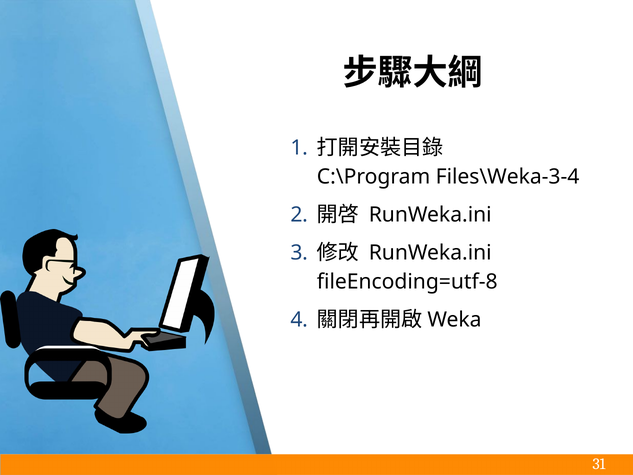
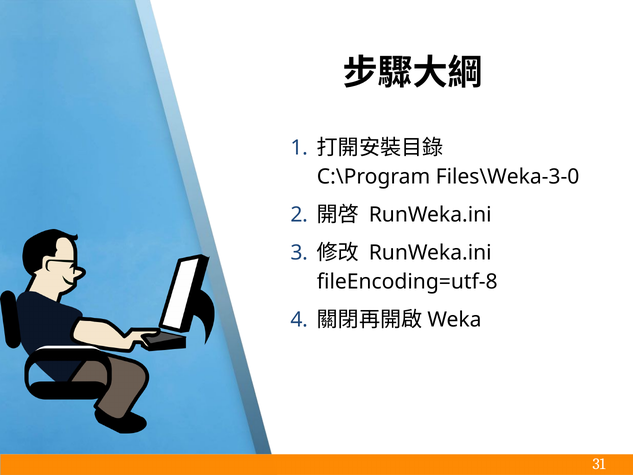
Files\Weka-3-4: Files\Weka-3-4 -> Files\Weka-3-0
